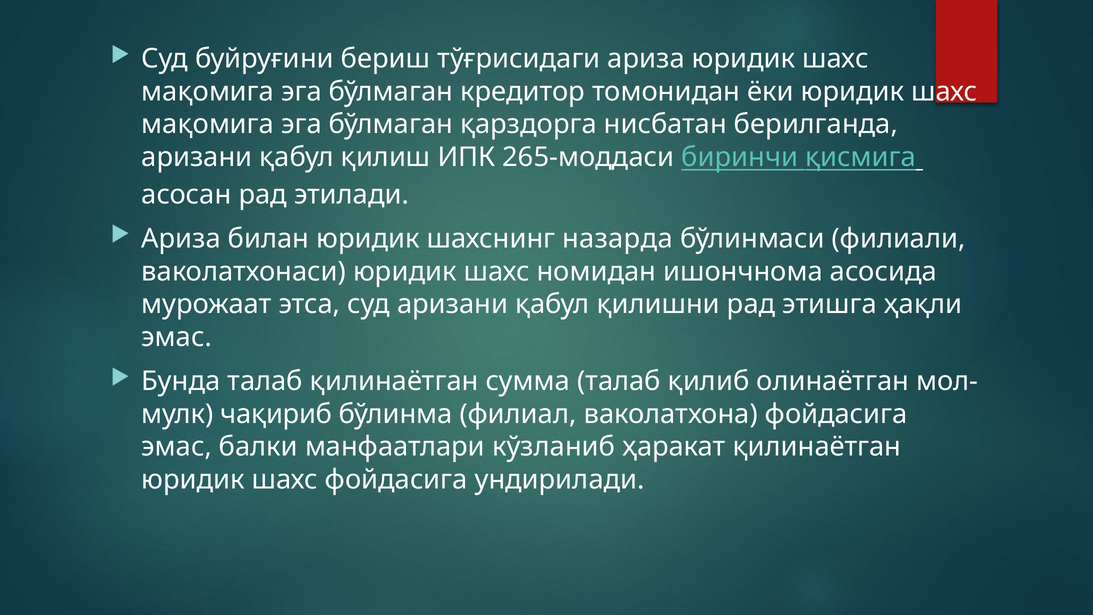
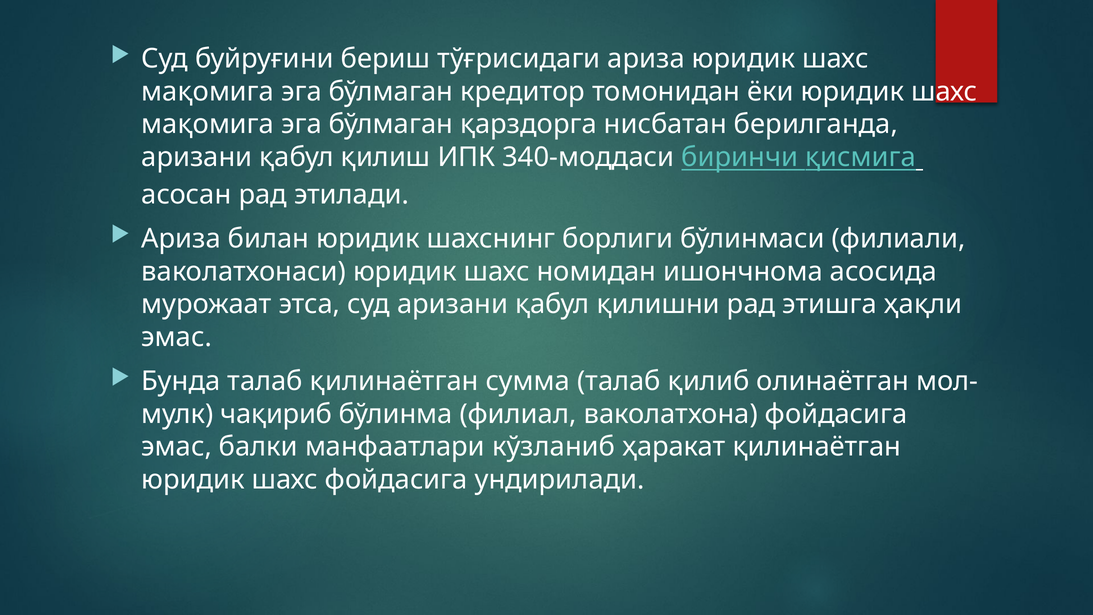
265-моддаси: 265-моддаси -> 340-моддаси
назарда: назарда -> борлиги
